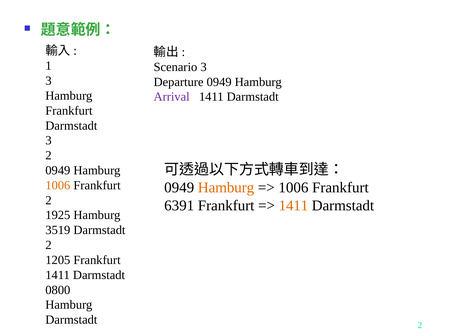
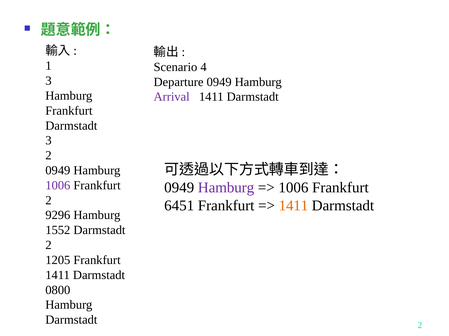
Scenario 3: 3 -> 4
1006 at (58, 186) colour: orange -> purple
Hamburg at (226, 188) colour: orange -> purple
6391: 6391 -> 6451
1925: 1925 -> 9296
3519: 3519 -> 1552
